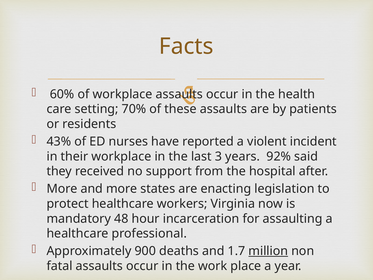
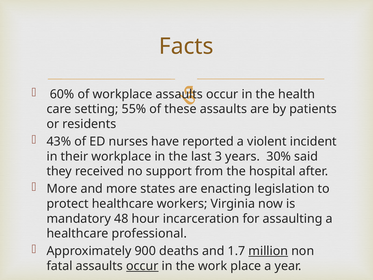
70%: 70% -> 55%
92%: 92% -> 30%
occur at (142, 266) underline: none -> present
